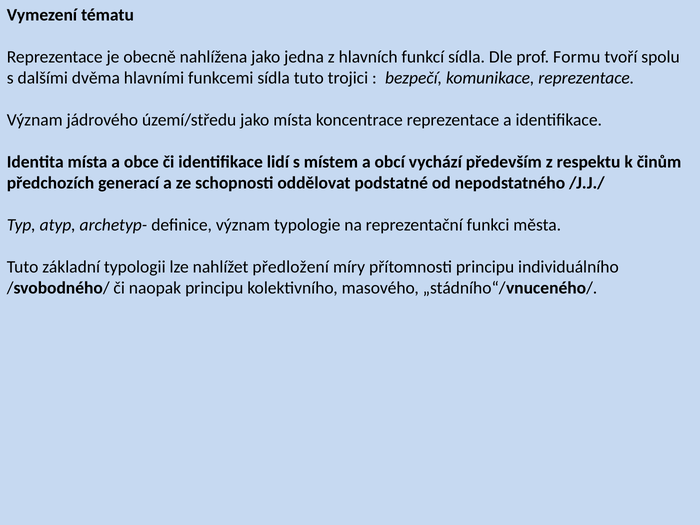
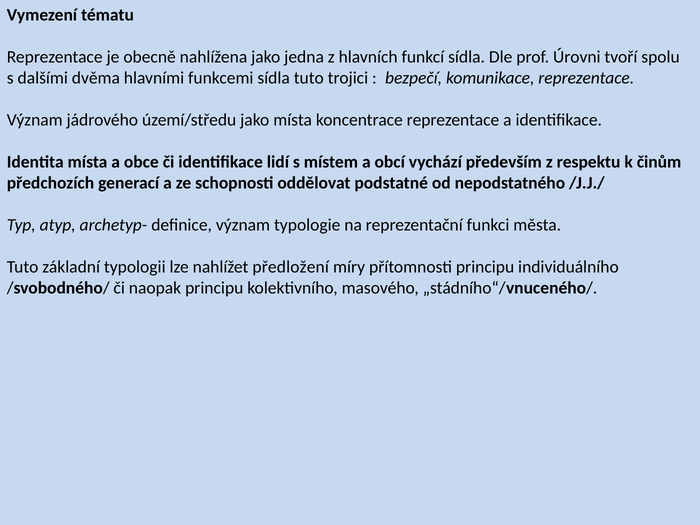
Formu: Formu -> Úrovni
